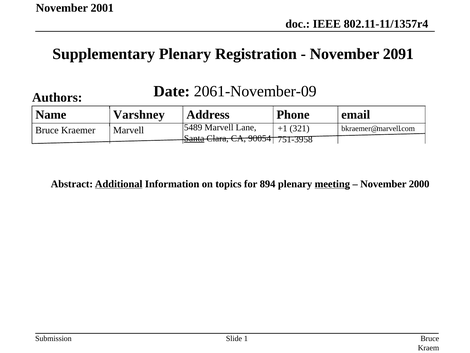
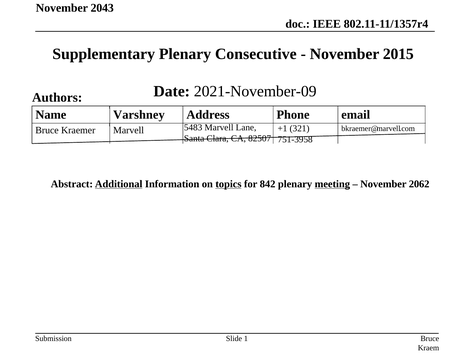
2001: 2001 -> 2043
Registration: Registration -> Consecutive
2091: 2091 -> 2015
2061-November-09: 2061-November-09 -> 2021-November-09
5489: 5489 -> 5483
Santa underline: present -> none
90054: 90054 -> 82507
topics underline: none -> present
894: 894 -> 842
2000: 2000 -> 2062
